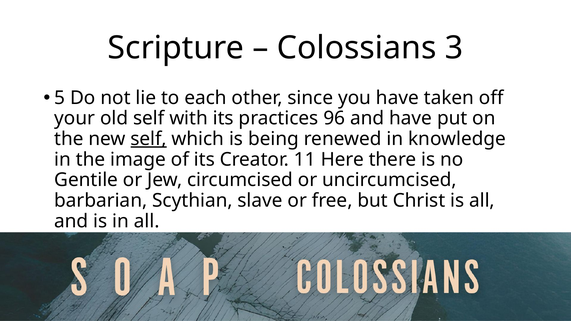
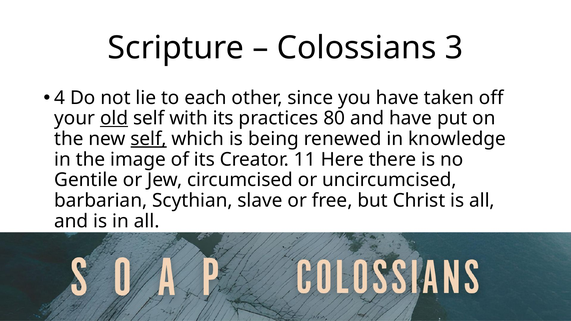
5: 5 -> 4
old underline: none -> present
96: 96 -> 80
